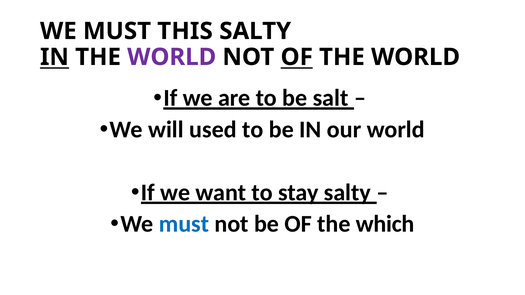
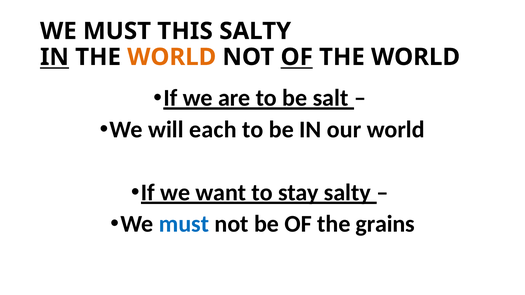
WORLD at (172, 57) colour: purple -> orange
used: used -> each
which: which -> grains
